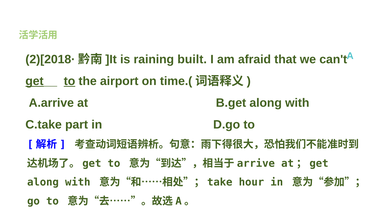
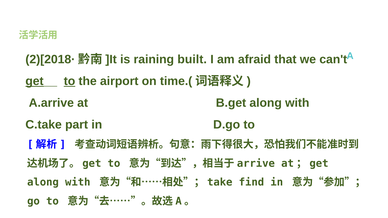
hour: hour -> find
